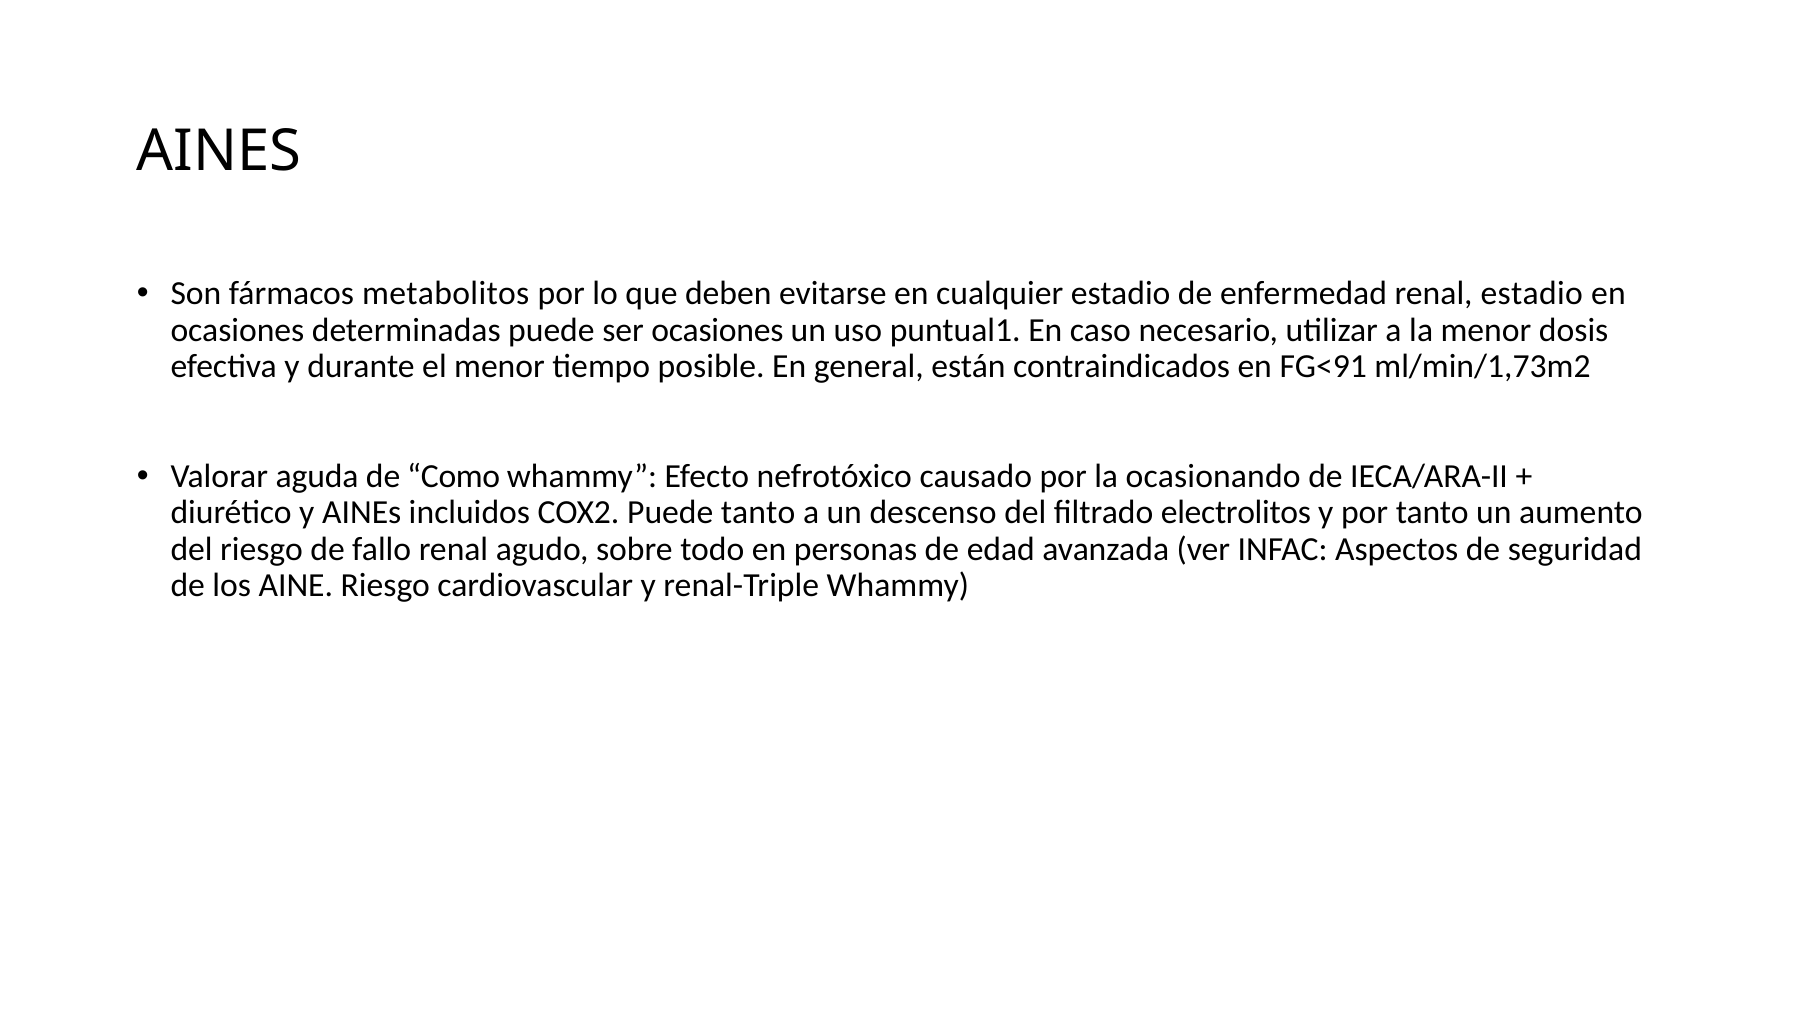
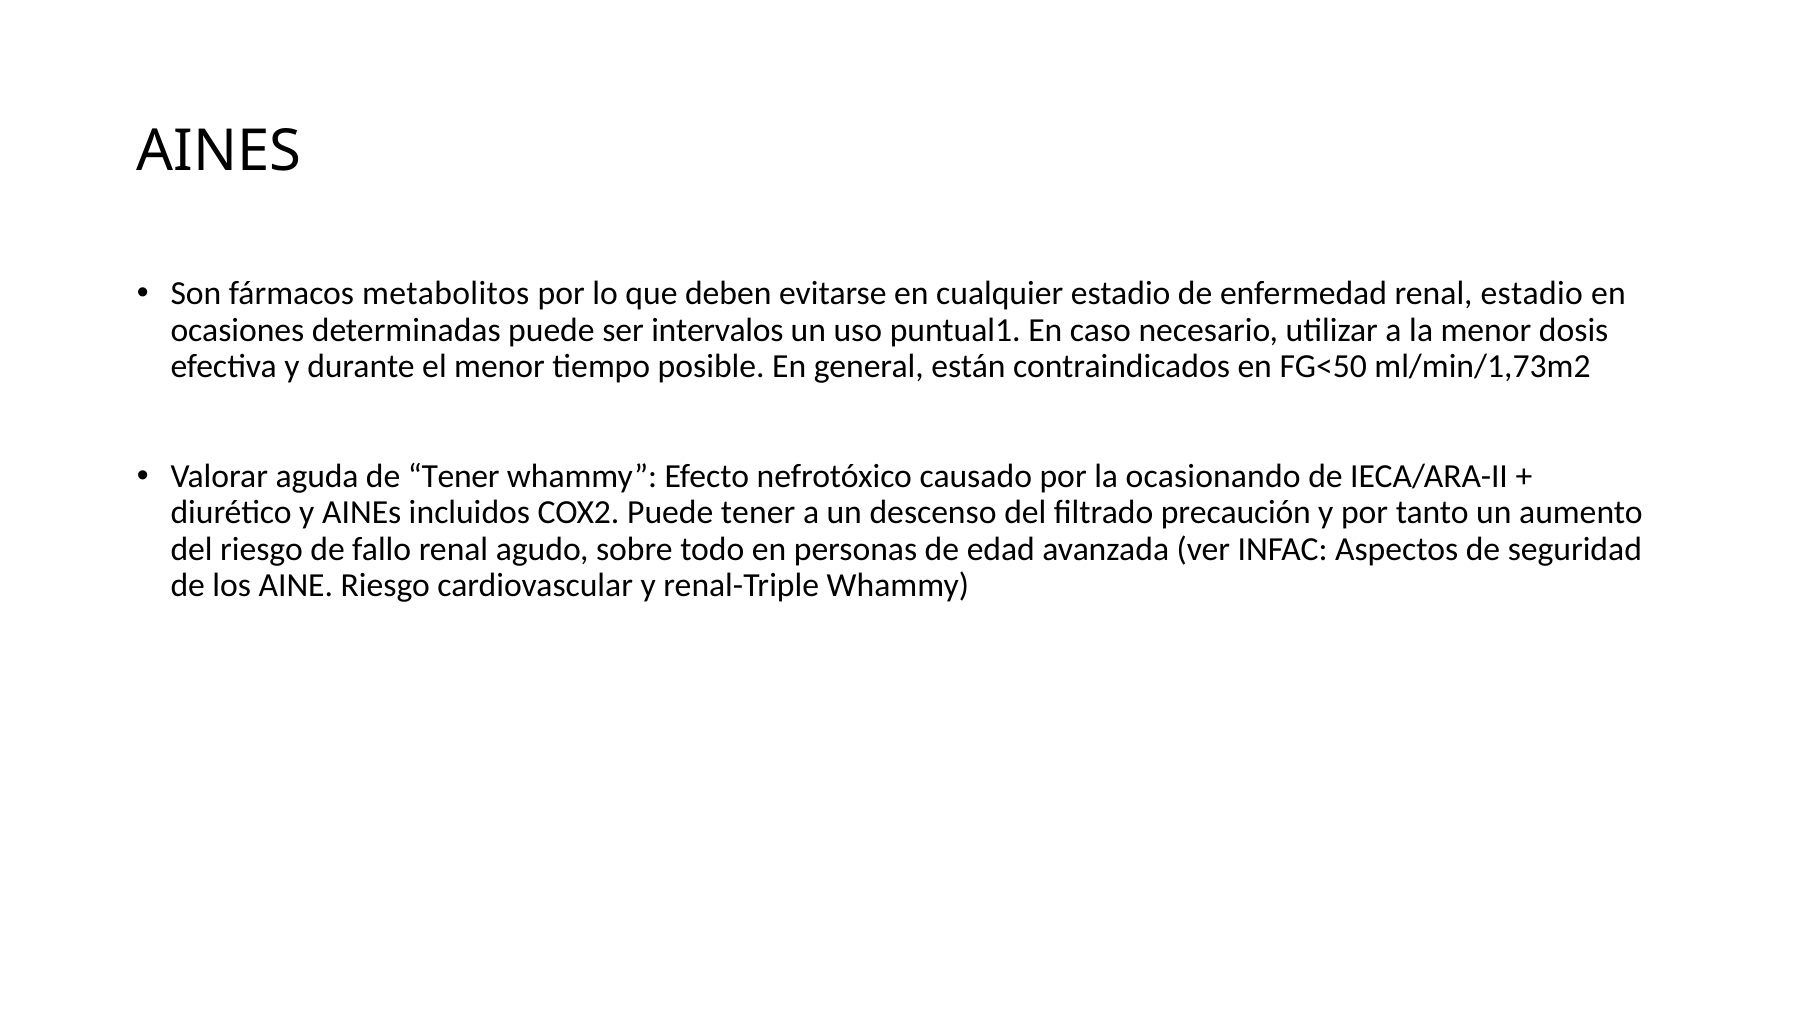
ser ocasiones: ocasiones -> intervalos
FG<91: FG<91 -> FG<50
de Como: Como -> Tener
Puede tanto: tanto -> tener
electrolitos: electrolitos -> precaución
